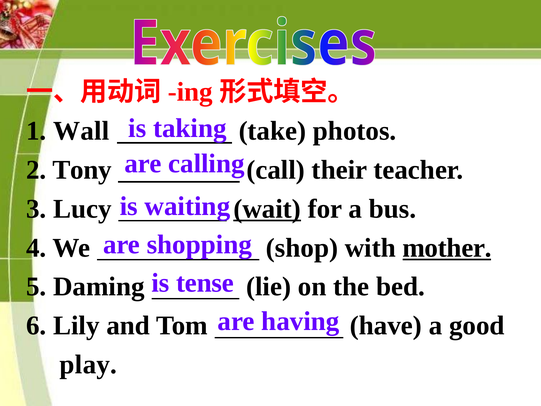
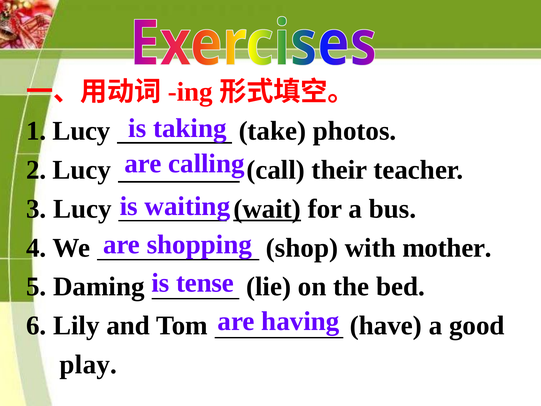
1 Wall: Wall -> Lucy
2 Tony: Tony -> Lucy
mother underline: present -> none
